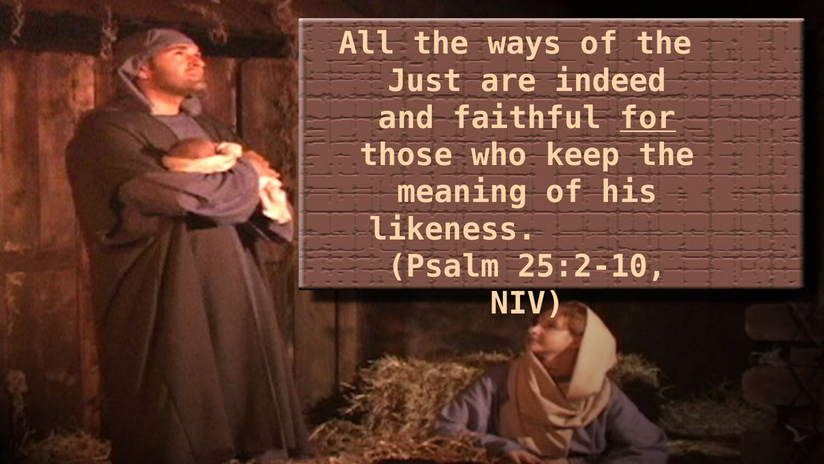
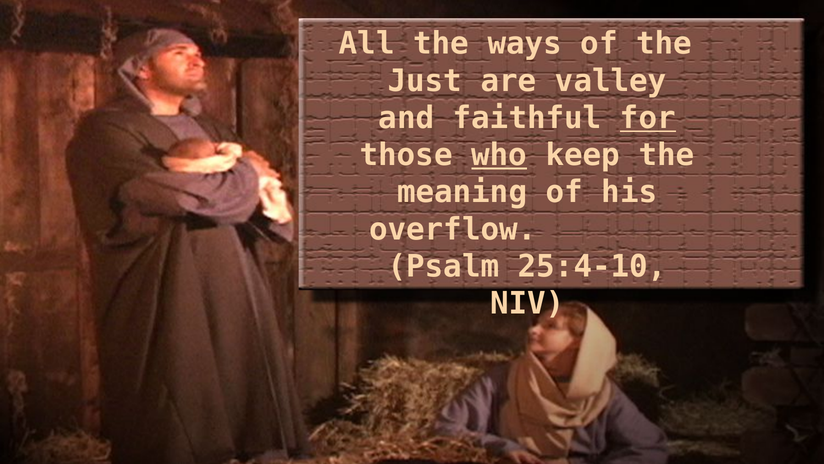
indeed: indeed -> valley
who underline: none -> present
likeness: likeness -> overflow
25:2-10: 25:2-10 -> 25:4-10
